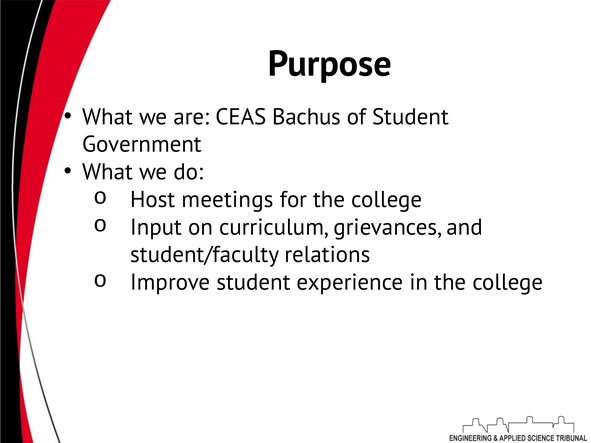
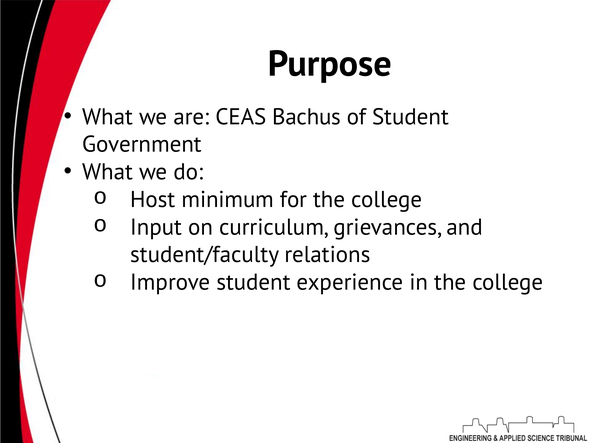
meetings: meetings -> minimum
